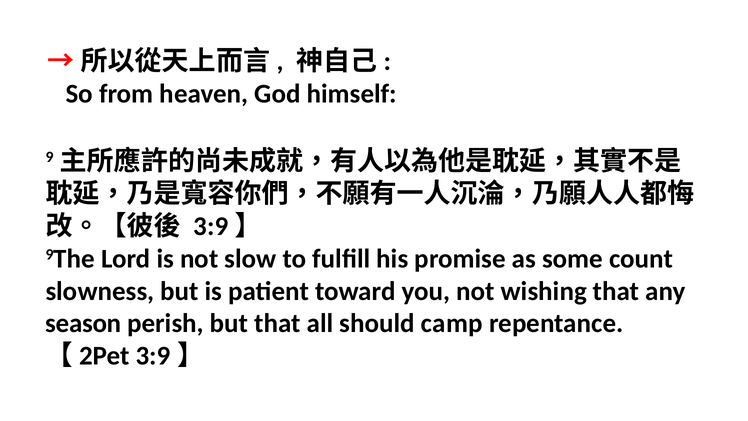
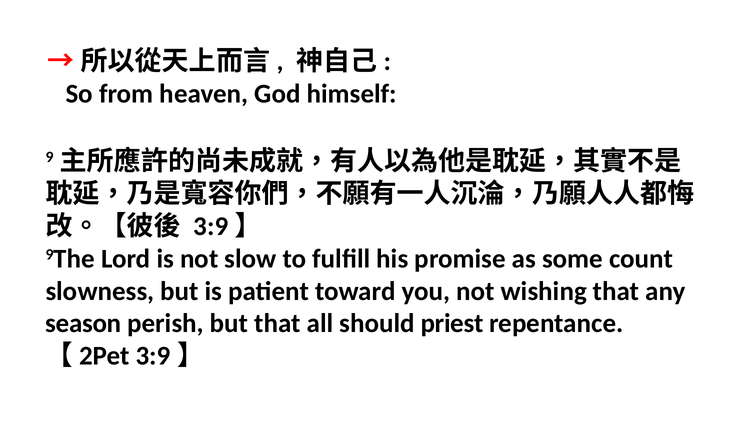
camp: camp -> priest
